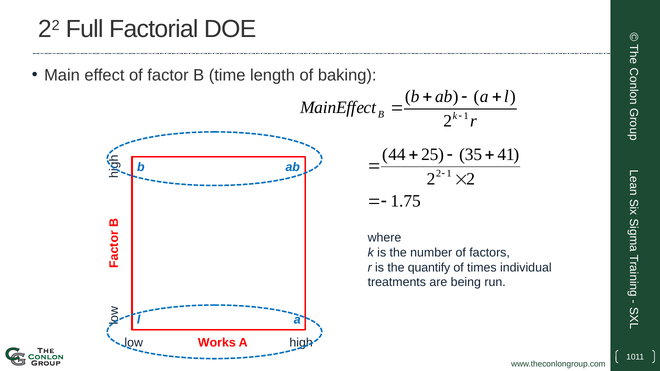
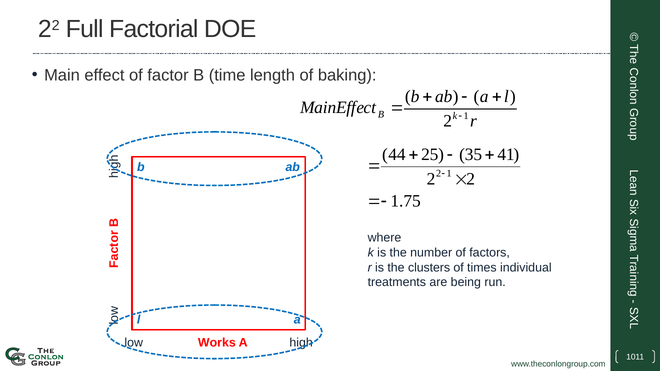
quantify: quantify -> clusters
